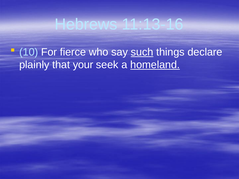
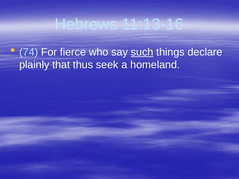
10: 10 -> 74
your: your -> thus
homeland underline: present -> none
